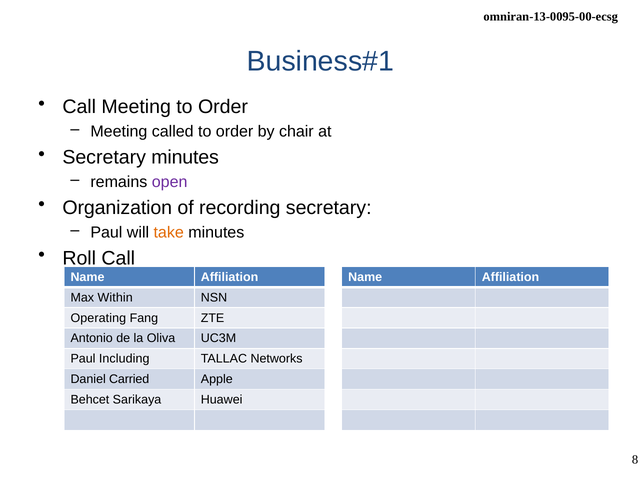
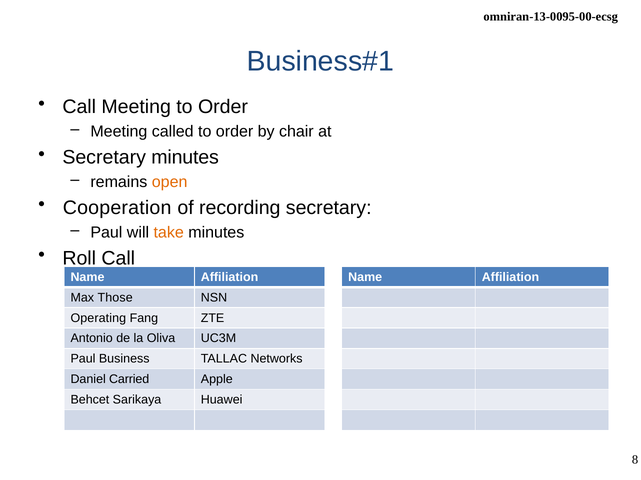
open colour: purple -> orange
Organization: Organization -> Cooperation
Within: Within -> Those
Including: Including -> Business
